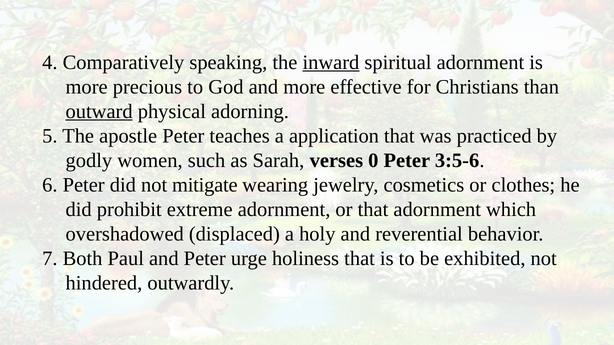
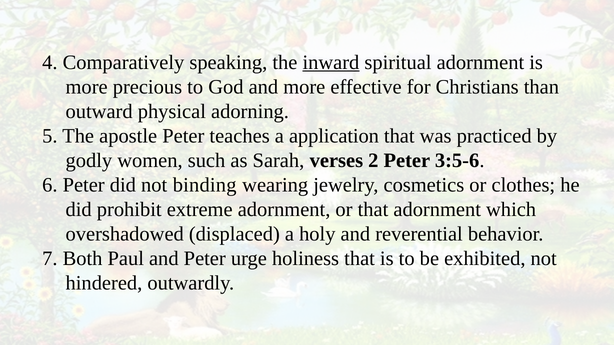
outward underline: present -> none
0: 0 -> 2
mitigate: mitigate -> binding
